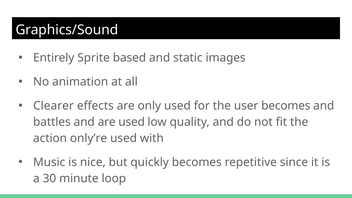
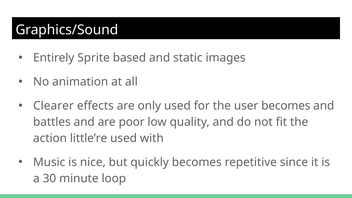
are used: used -> poor
only’re: only’re -> little’re
